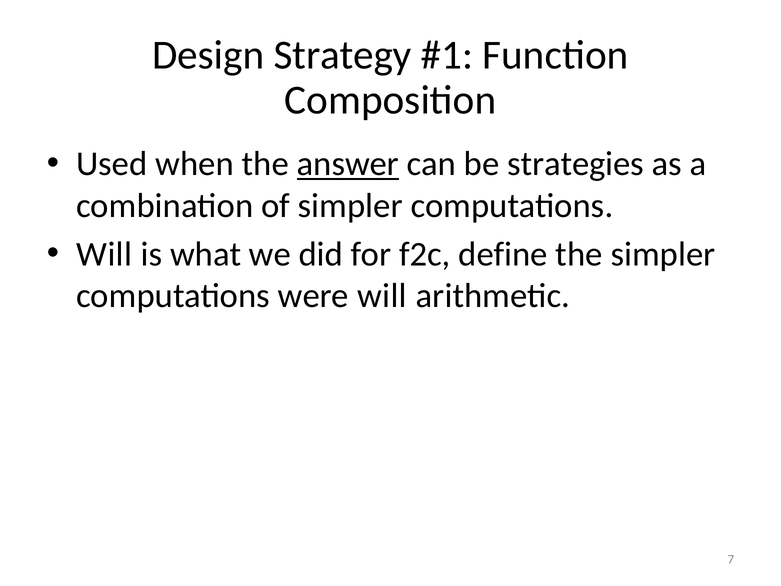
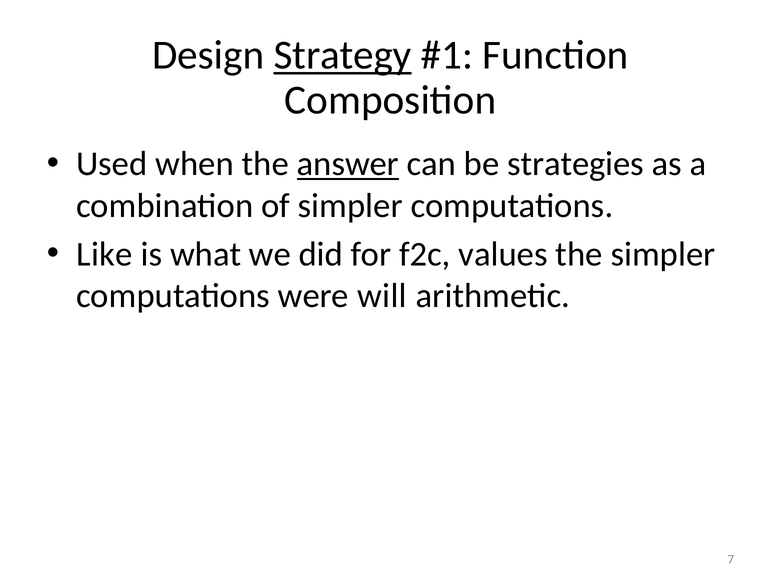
Strategy underline: none -> present
Will at (104, 254): Will -> Like
define: define -> values
